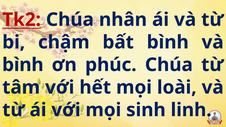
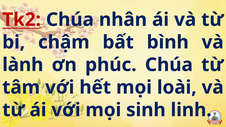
bình at (23, 65): bình -> lành
